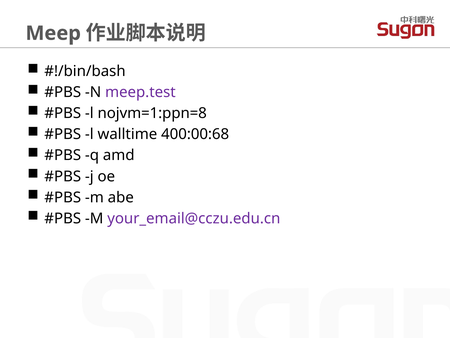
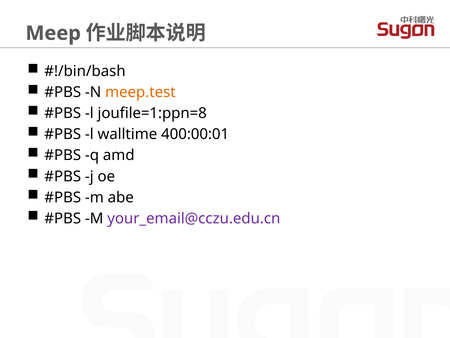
meep.test colour: purple -> orange
nojvm=1:ppn=8: nojvm=1:ppn=8 -> joufile=1:ppn=8
400:00:68: 400:00:68 -> 400:00:01
